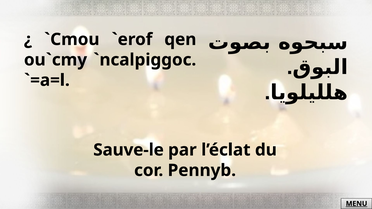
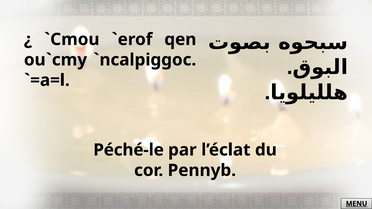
Sauve-le: Sauve-le -> Péché-le
